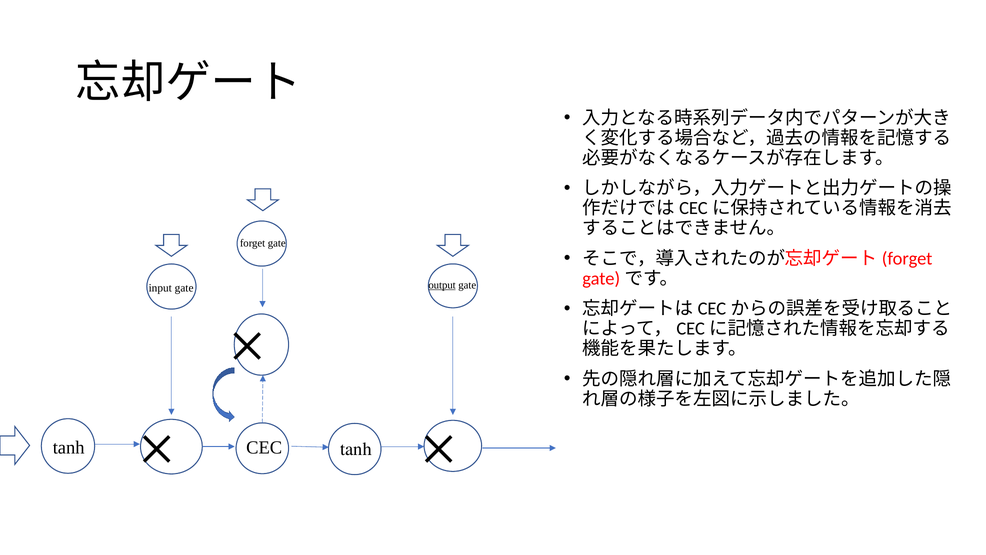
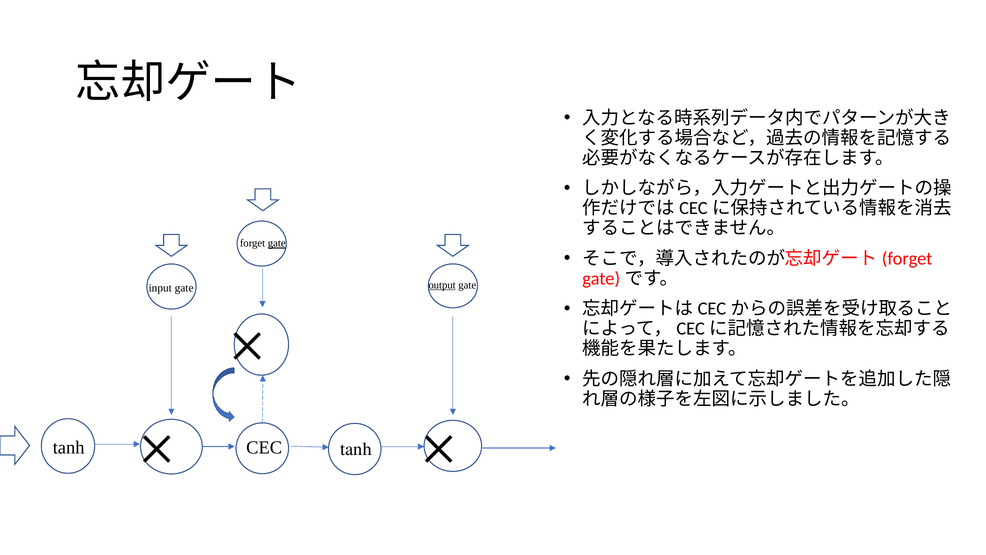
gate at (277, 243) underline: none -> present
